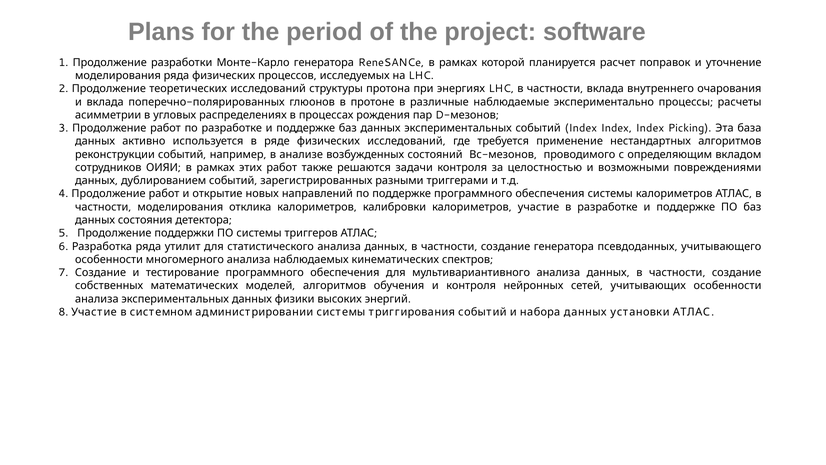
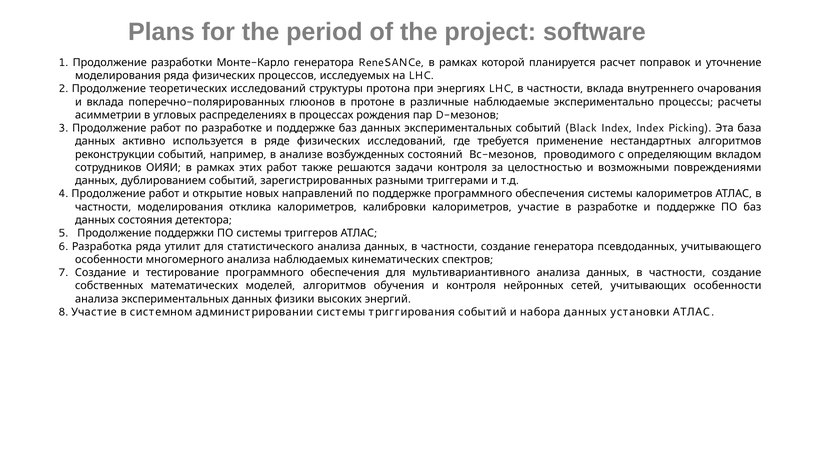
3 Index: Index -> Black
